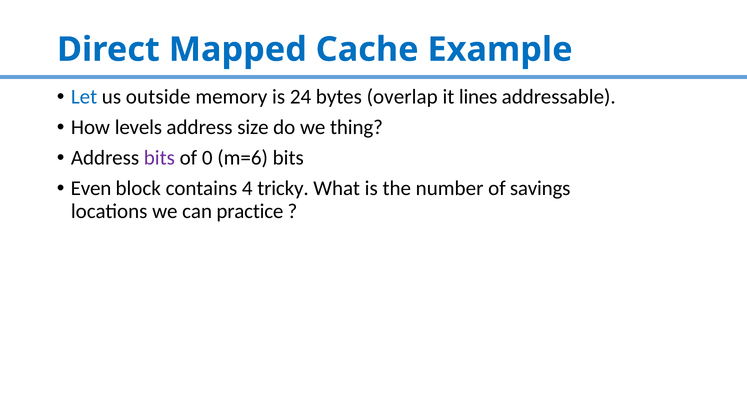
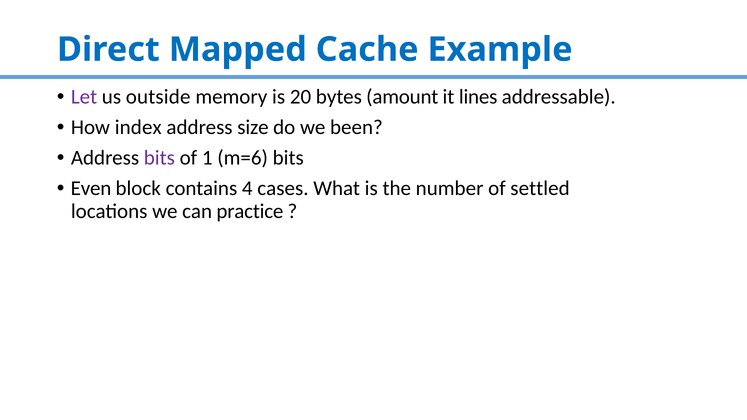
Let colour: blue -> purple
24: 24 -> 20
overlap: overlap -> amount
levels: levels -> index
thing: thing -> been
0: 0 -> 1
tricky: tricky -> cases
savings: savings -> settled
